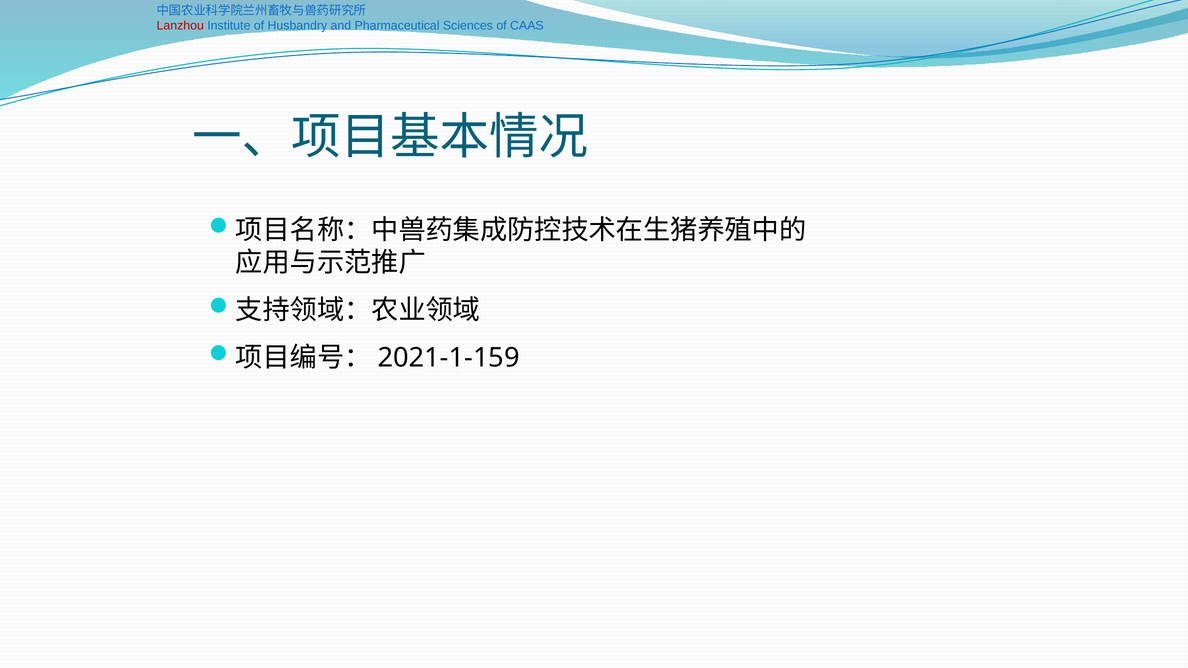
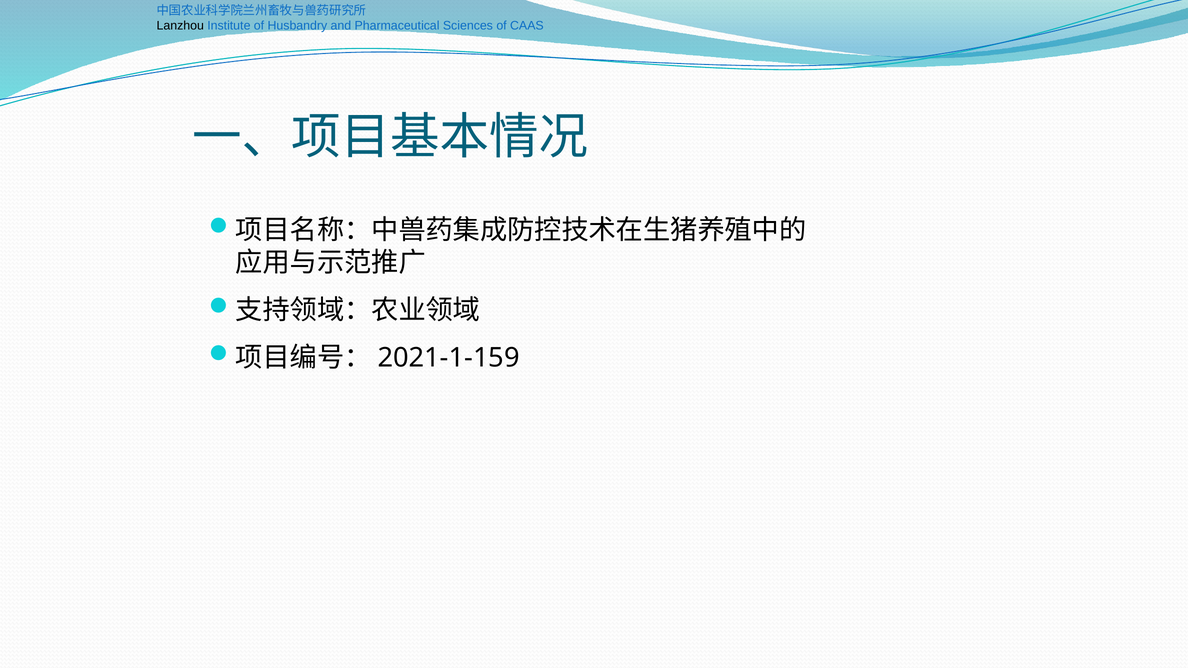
Lanzhou colour: red -> black
